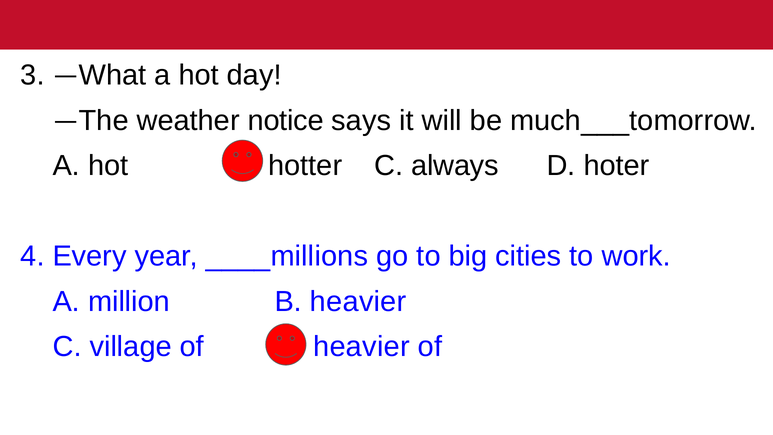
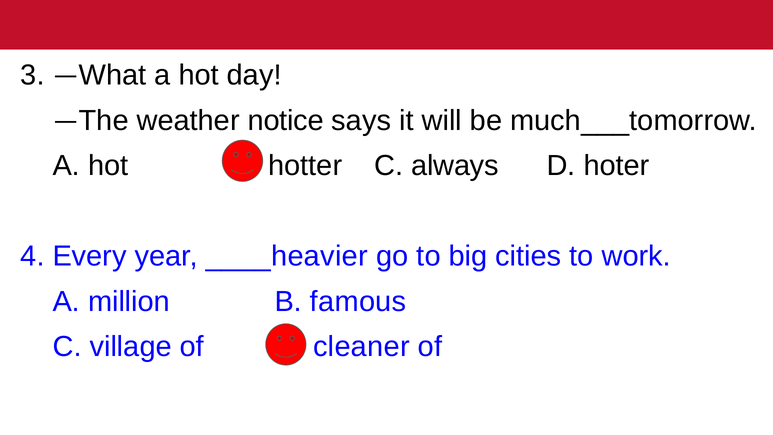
____millions: ____millions -> ____heavier
B heavier: heavier -> famous
heavier at (361, 347): heavier -> cleaner
